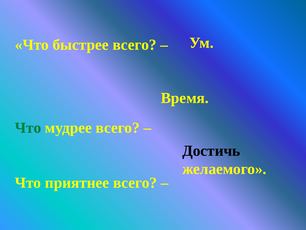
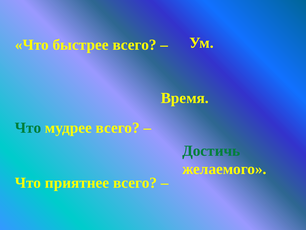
Достичь colour: black -> green
